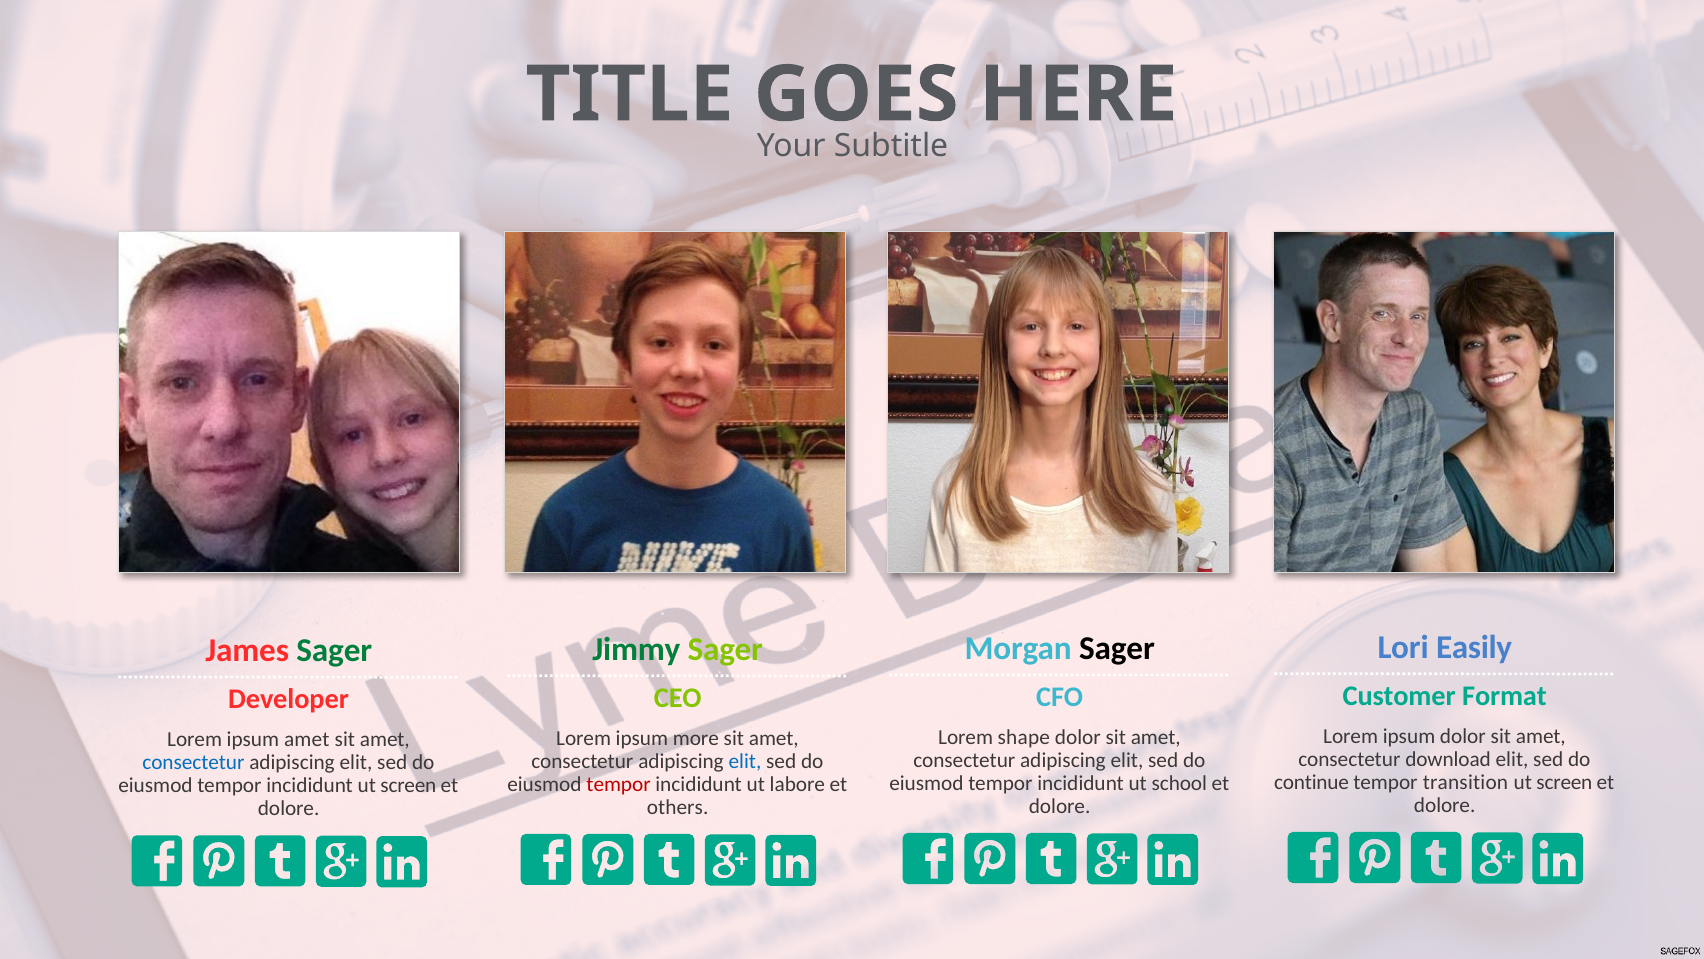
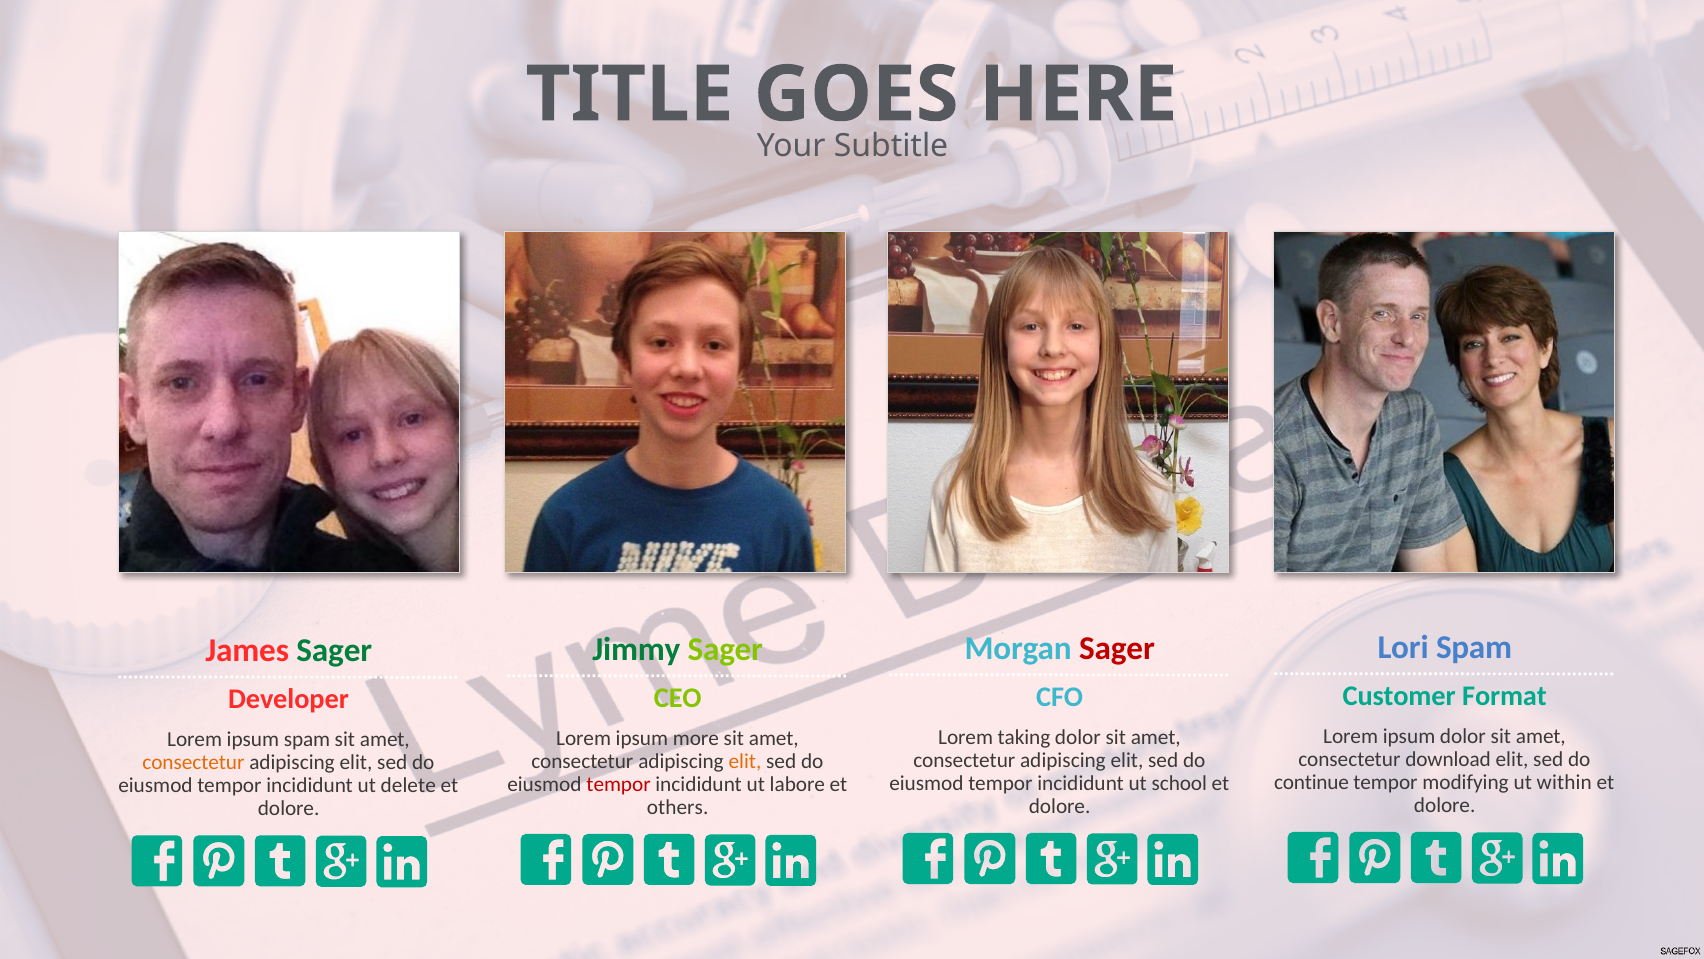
Lori Easily: Easily -> Spam
Sager at (1117, 648) colour: black -> red
shape: shape -> taking
ipsum amet: amet -> spam
elit at (745, 761) colour: blue -> orange
consectetur at (193, 762) colour: blue -> orange
transition: transition -> modifying
screen at (1564, 782): screen -> within
incididunt ut screen: screen -> delete
